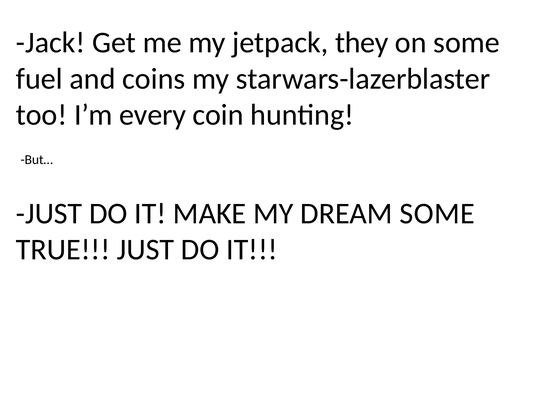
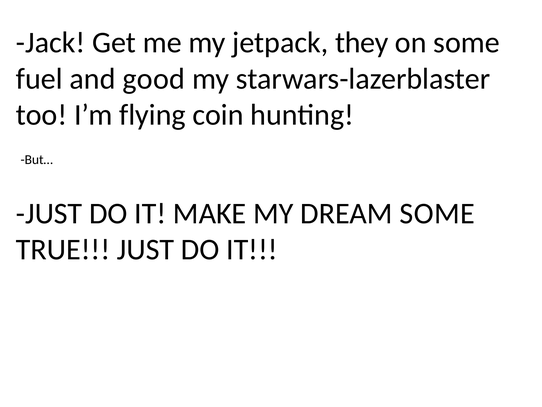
coins: coins -> good
every: every -> flying
